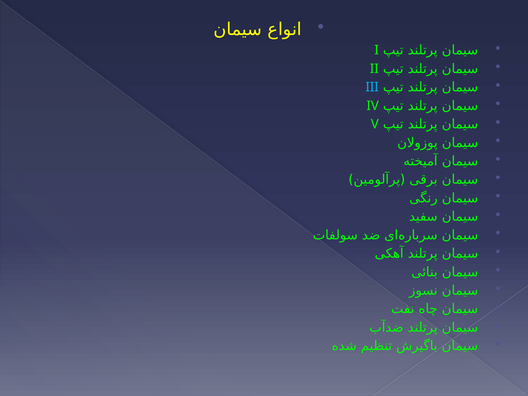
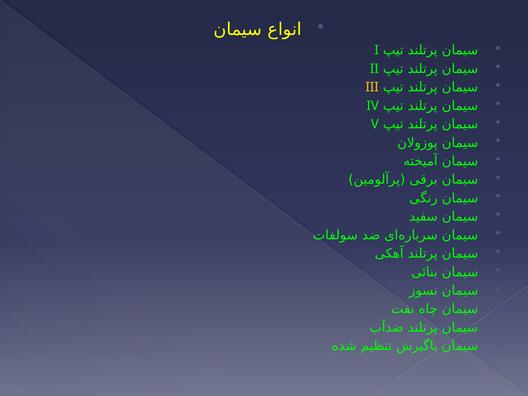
III colour: light blue -> yellow
